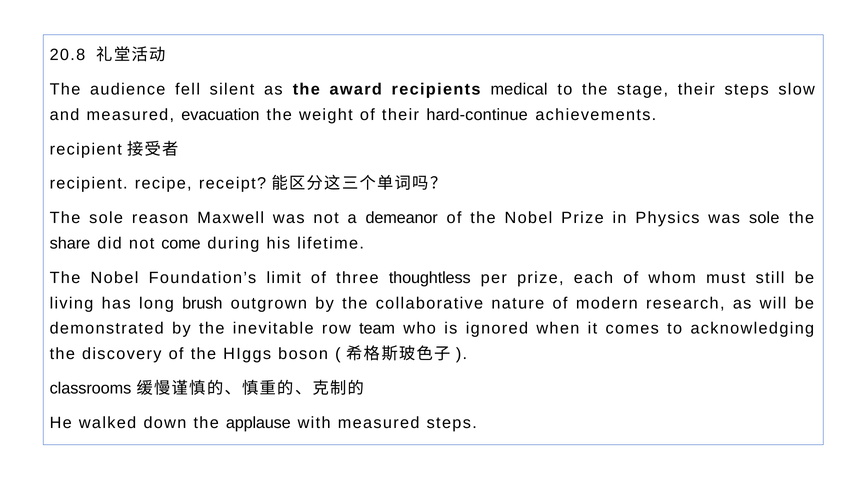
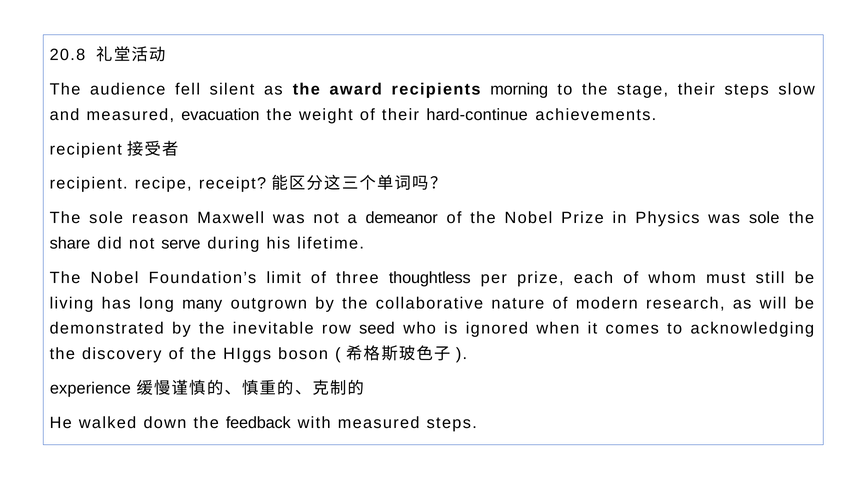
medical: medical -> morning
come: come -> serve
brush: brush -> many
team: team -> seed
classrooms: classrooms -> experience
applause: applause -> feedback
